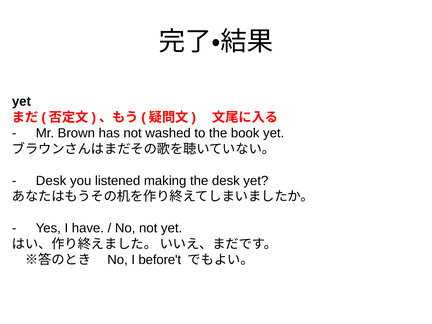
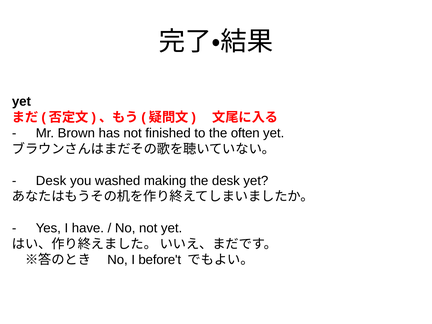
washed: washed -> finished
book: book -> often
listened: listened -> washed
